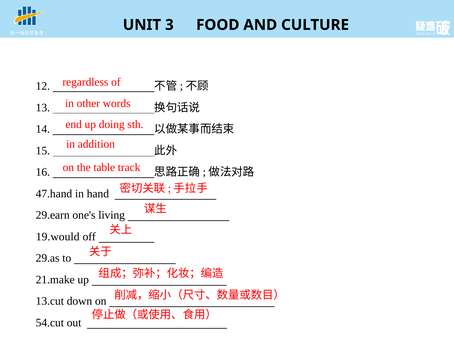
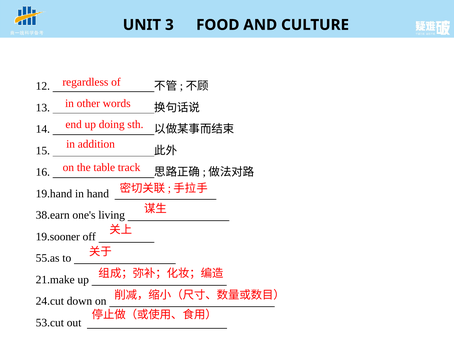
47.hand: 47.hand -> 19.hand
29.earn: 29.earn -> 38.earn
19.would: 19.would -> 19.sooner
29.as: 29.as -> 55.as
13.cut: 13.cut -> 24.cut
54.cut: 54.cut -> 53.cut
